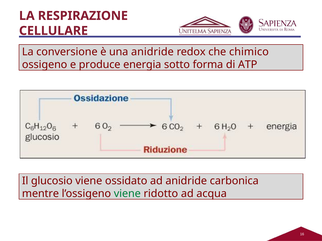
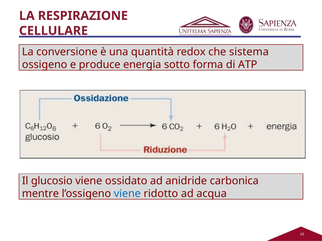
una anidride: anidride -> quantità
chimico: chimico -> sistema
viene at (127, 194) colour: green -> blue
